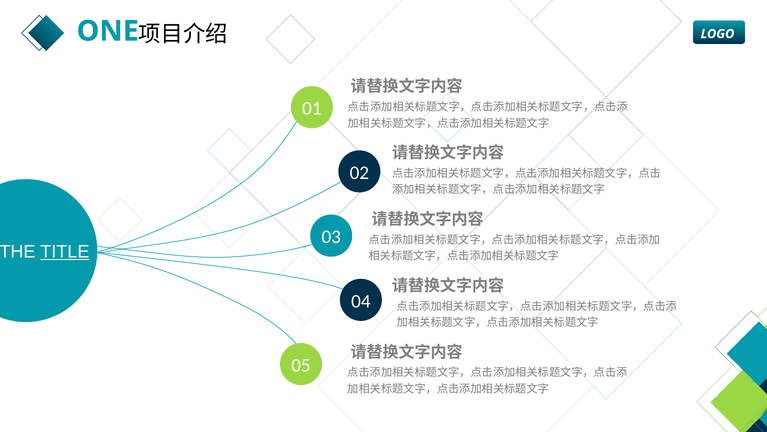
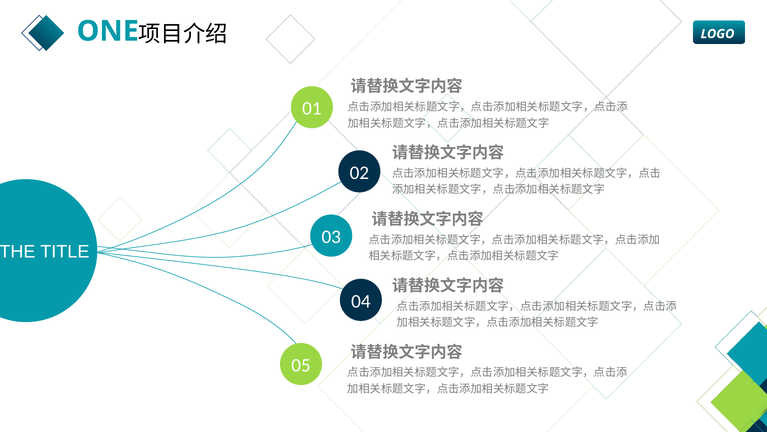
TITLE underline: present -> none
